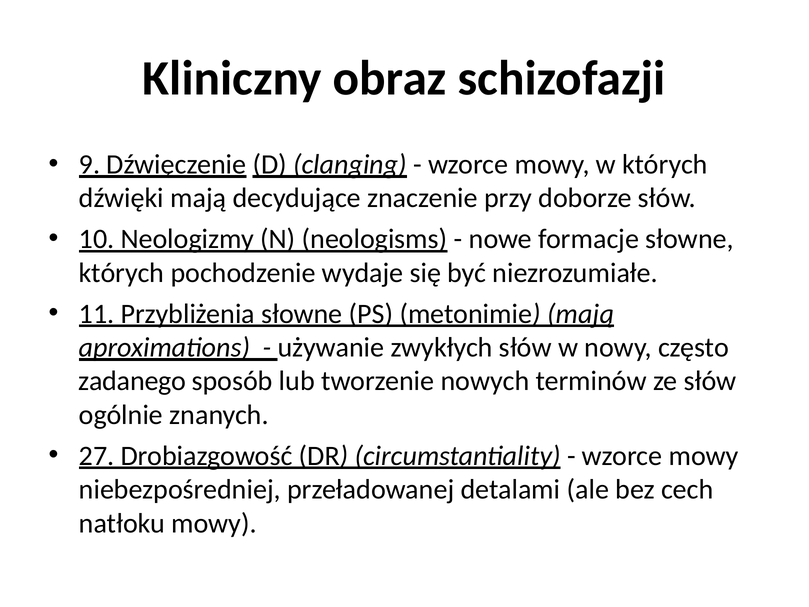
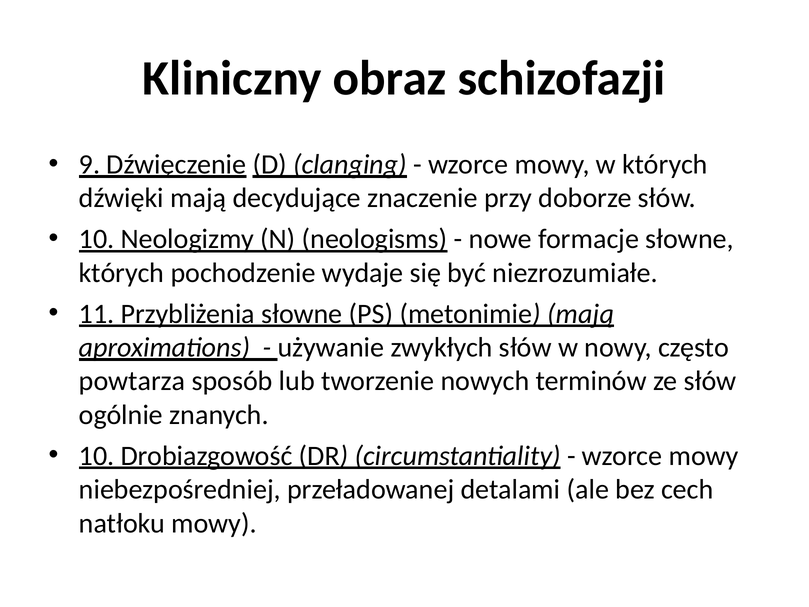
zadanego: zadanego -> powtarza
27 at (97, 456): 27 -> 10
